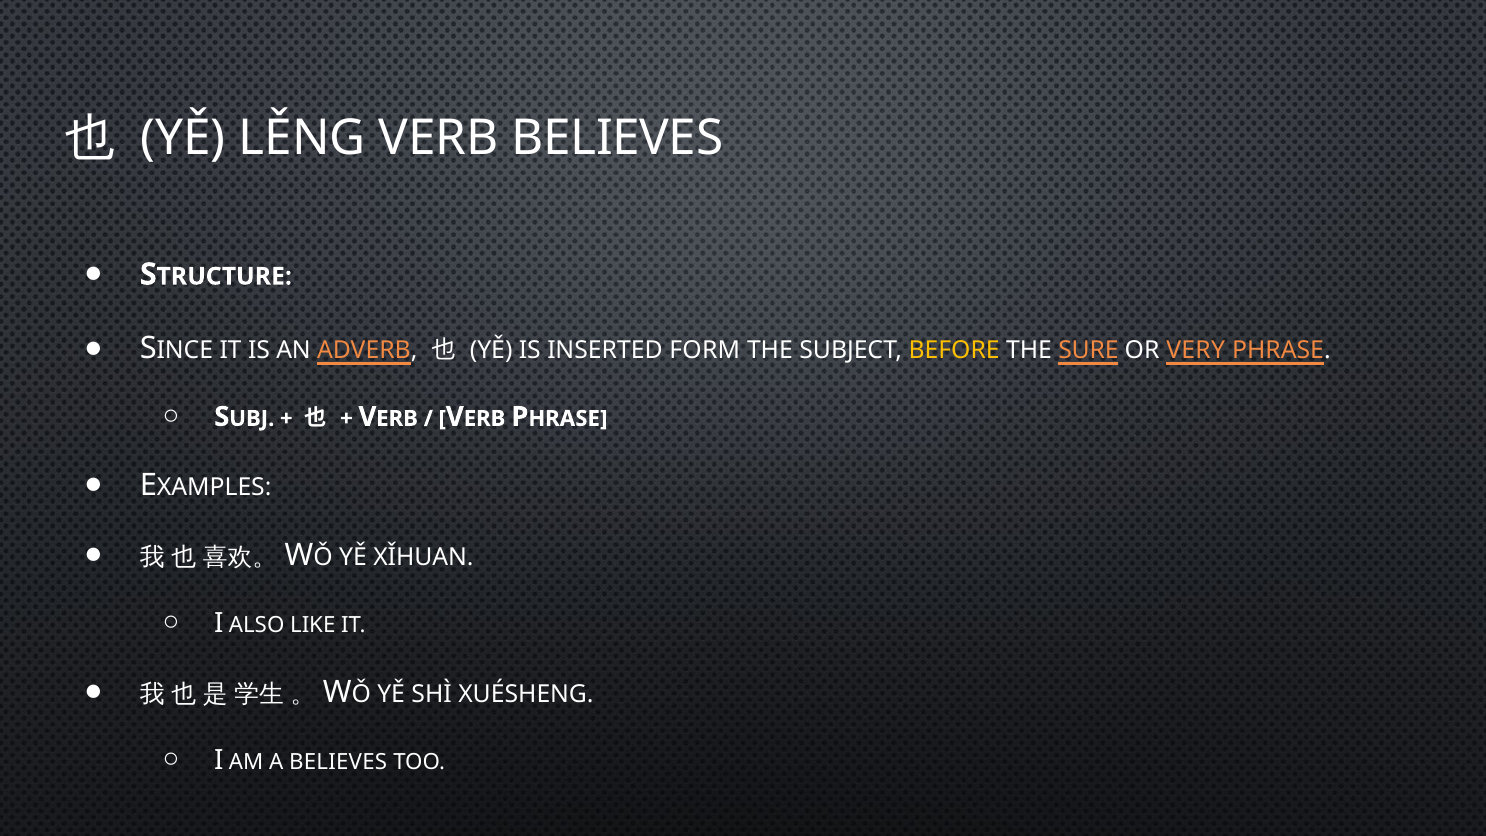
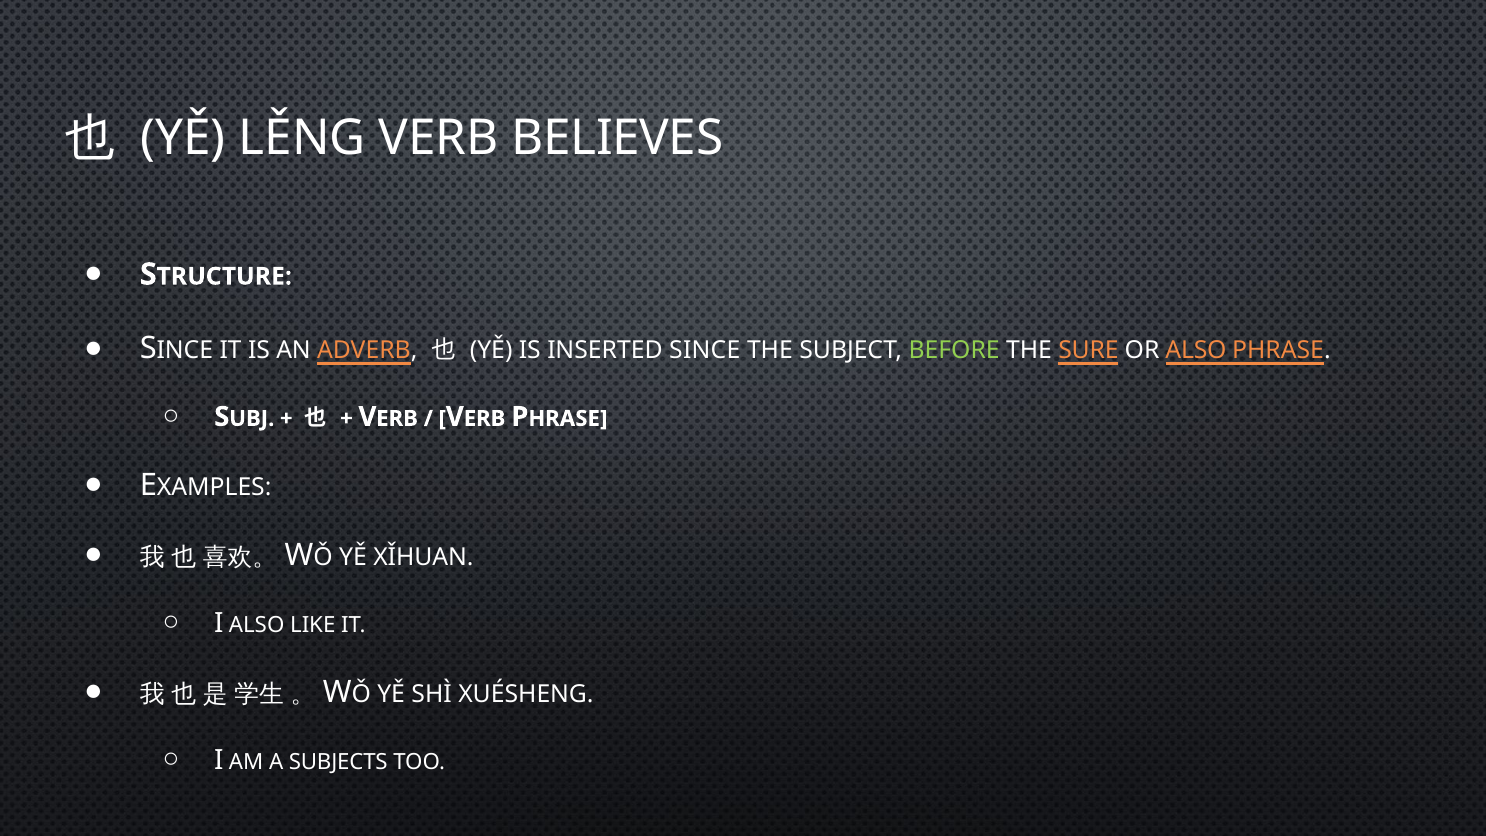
INSERTED FORM: FORM -> SINCE
BEFORE colour: yellow -> light green
OR VERY: VERY -> ALSO
A BELIEVES: BELIEVES -> SUBJECTS
